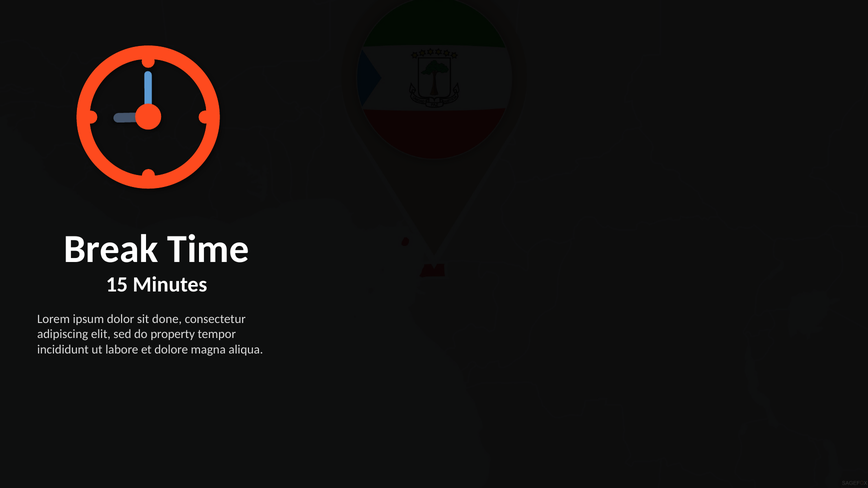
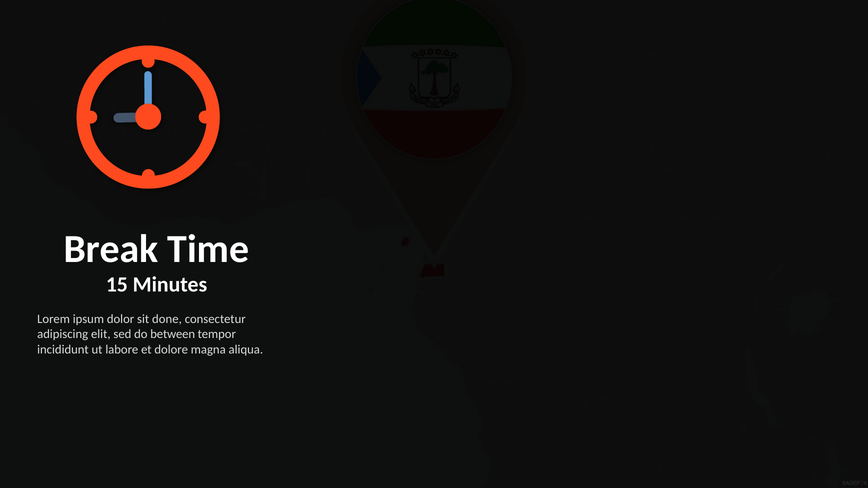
property: property -> between
